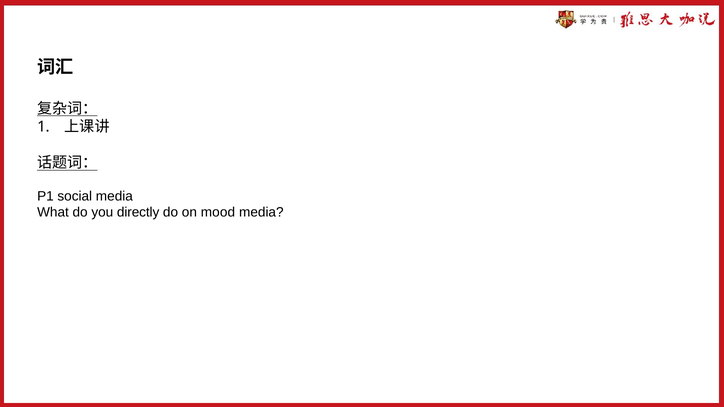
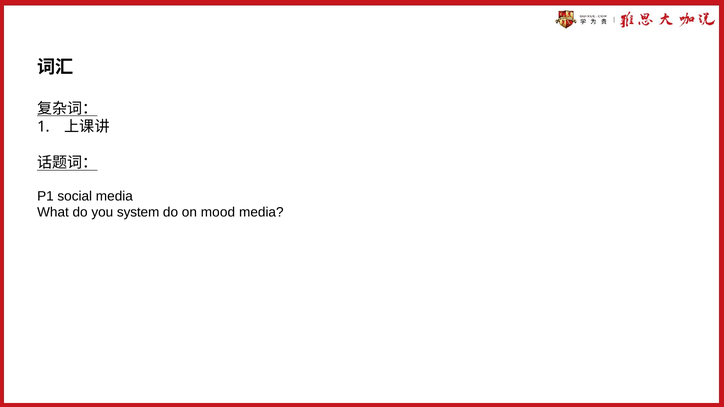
directly: directly -> system
